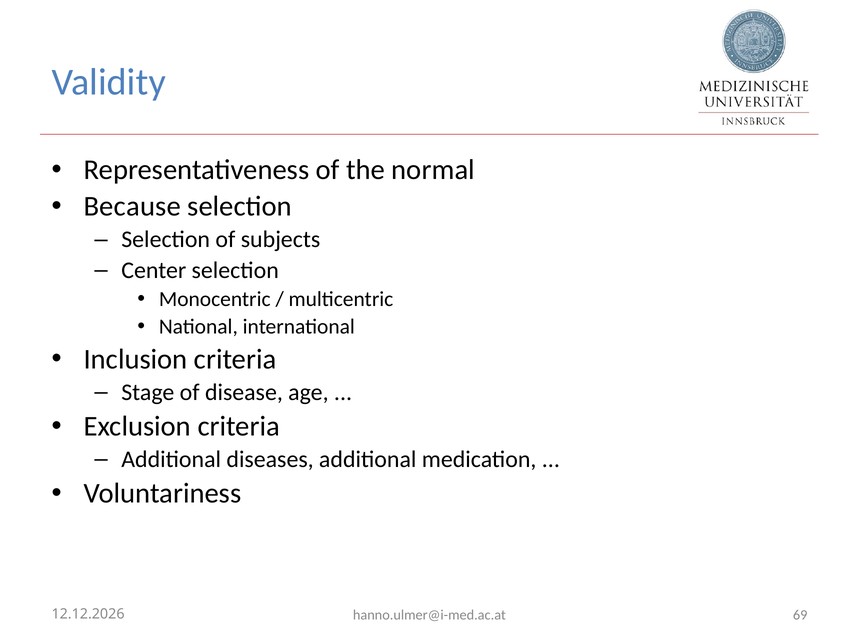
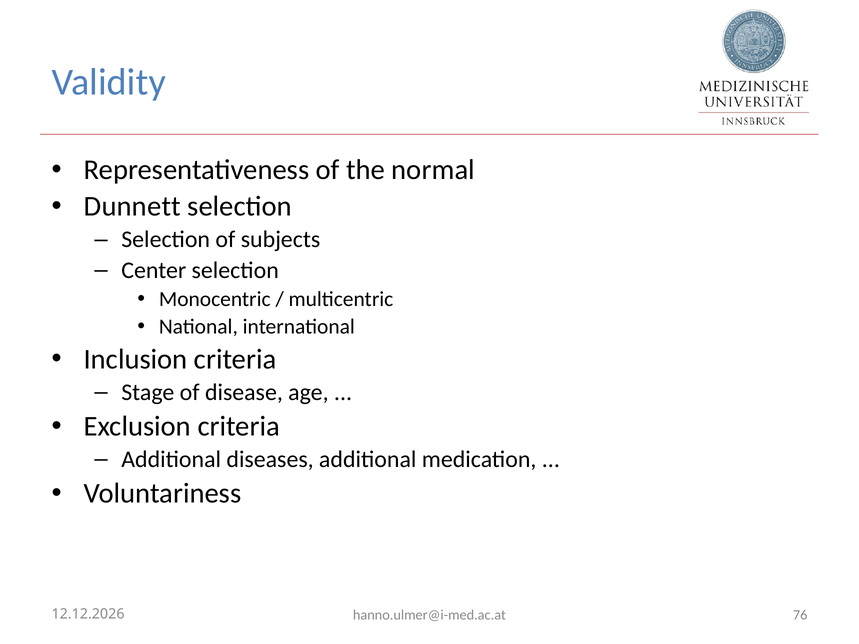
Because: Because -> Dunnett
69: 69 -> 76
